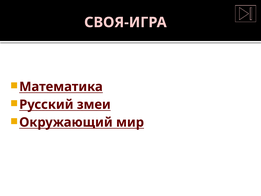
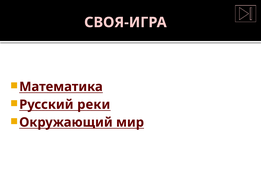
змеи: змеи -> реки
